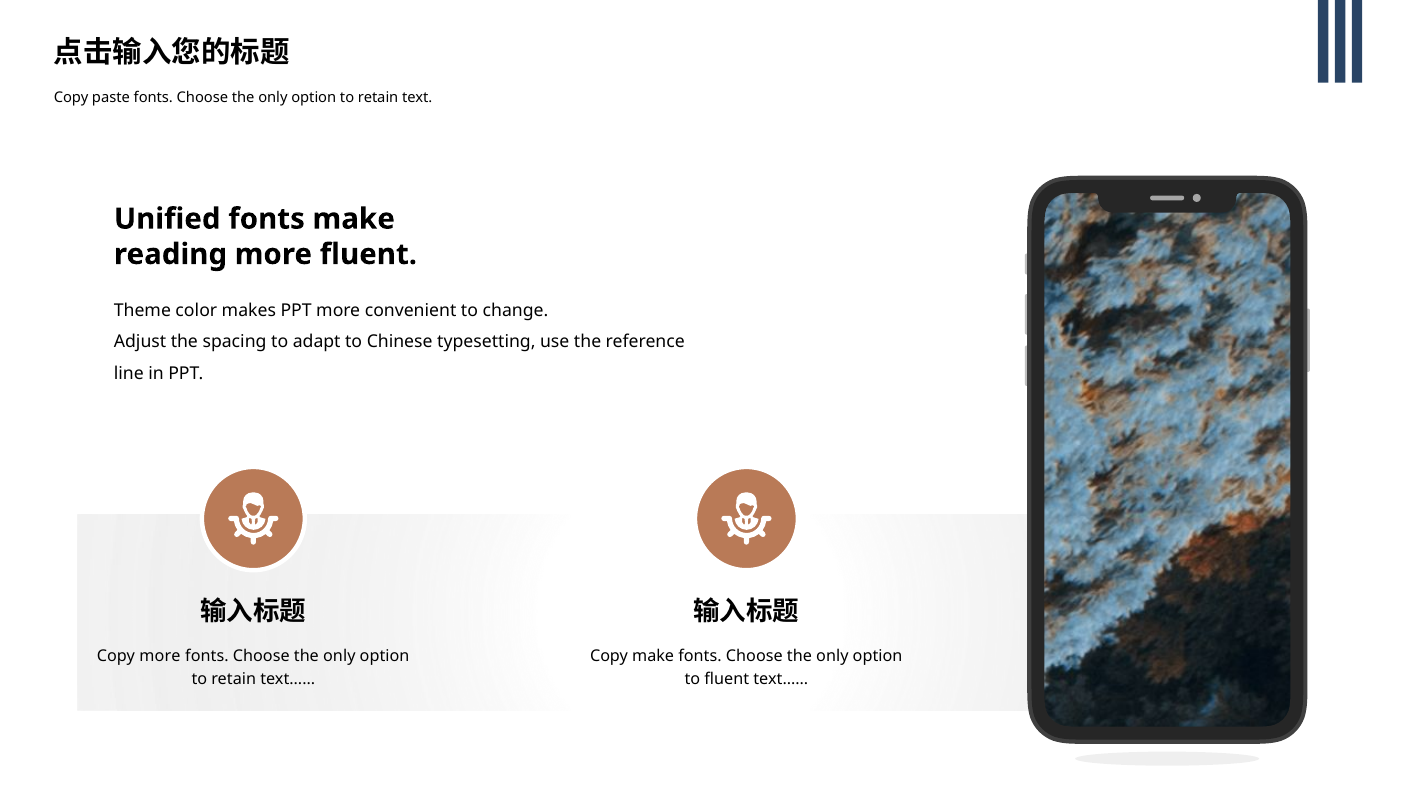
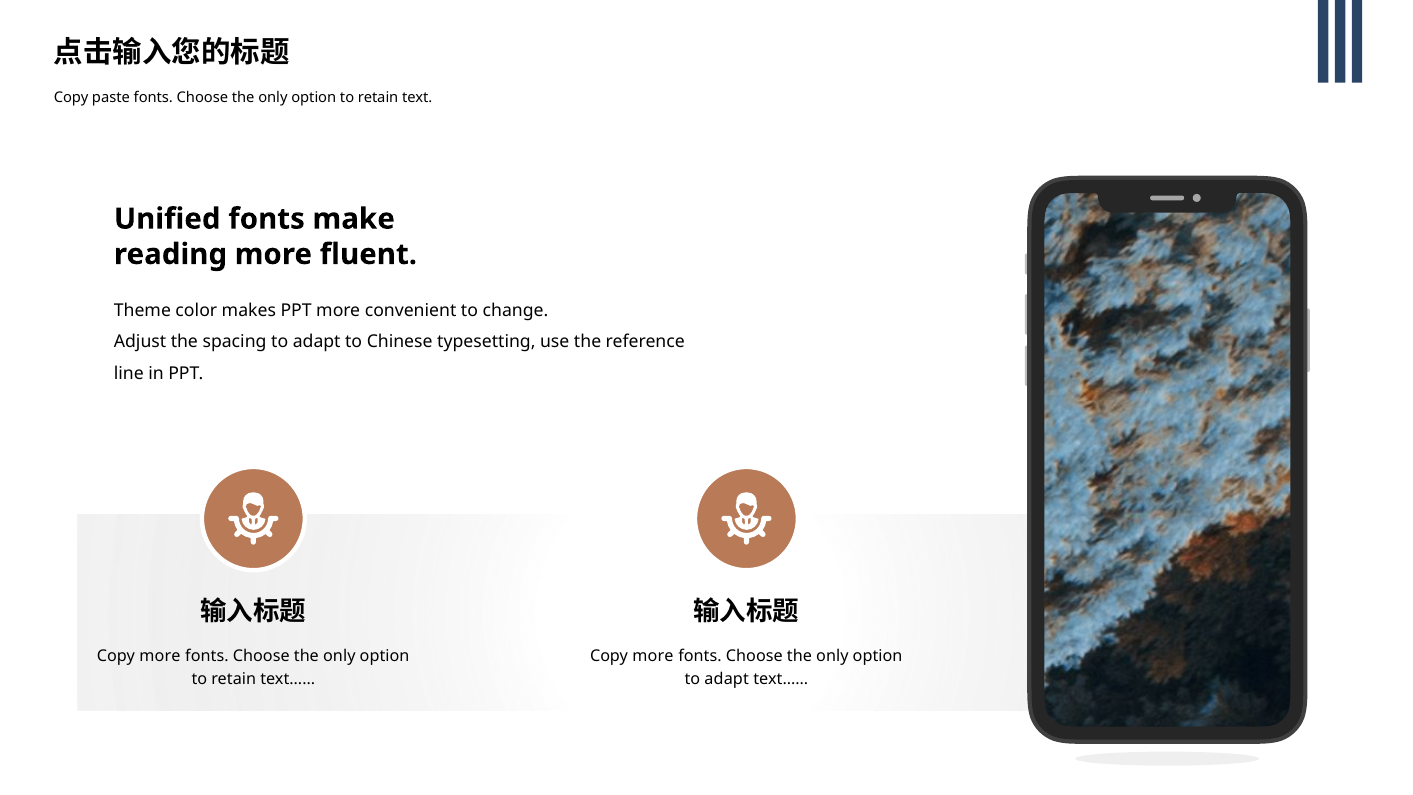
make at (653, 656): make -> more
fluent at (727, 679): fluent -> adapt
